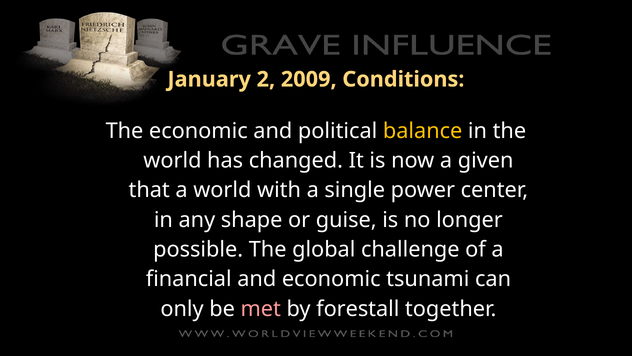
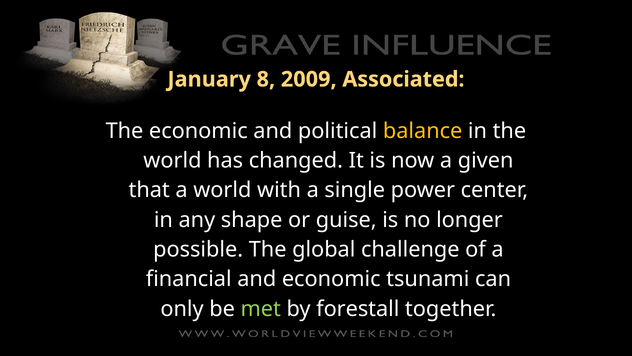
2: 2 -> 8
Conditions: Conditions -> Associated
met colour: pink -> light green
